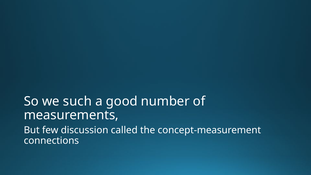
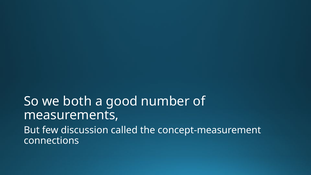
such: such -> both
